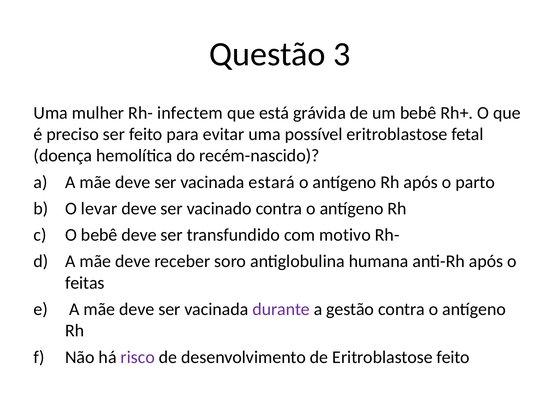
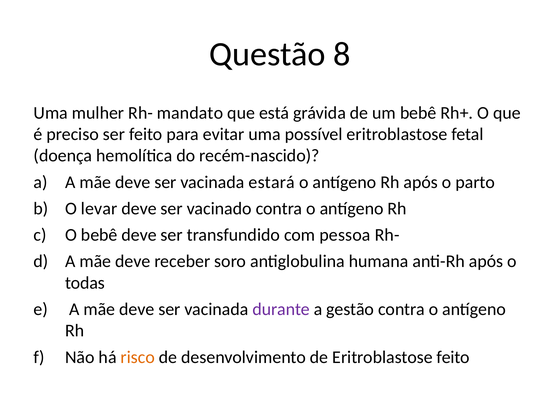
3: 3 -> 8
infectem: infectem -> mandato
motivo: motivo -> pessoa
feitas: feitas -> todas
risco colour: purple -> orange
